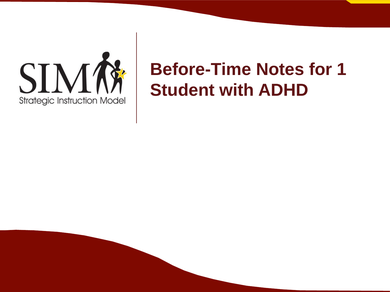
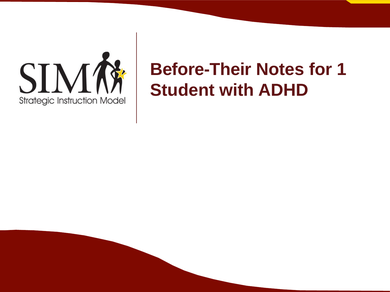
Before-Time: Before-Time -> Before-Their
